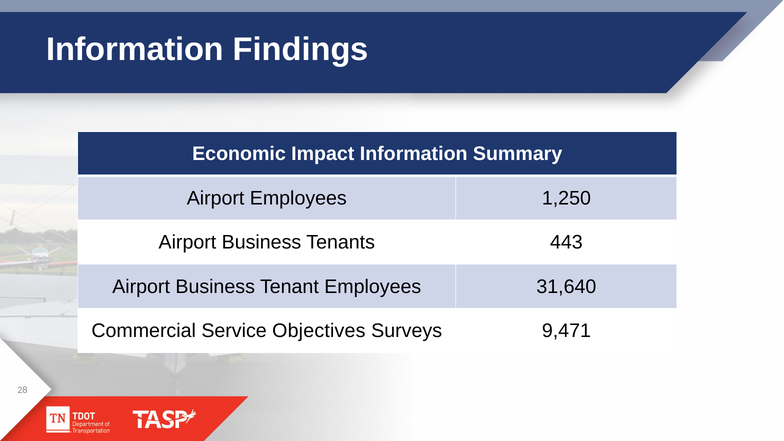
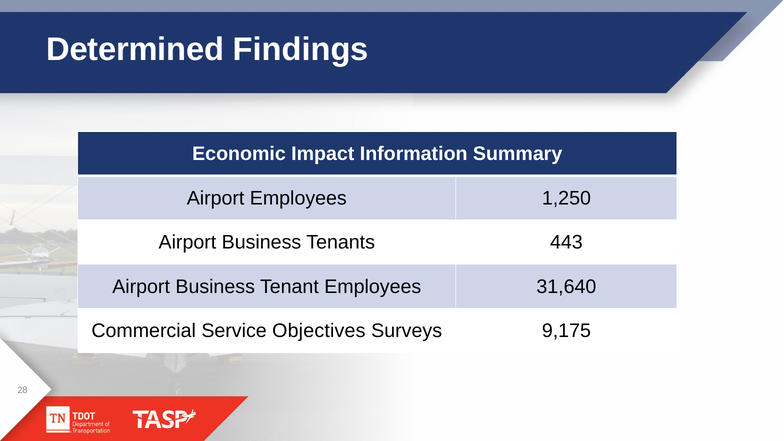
Information at (135, 50): Information -> Determined
9,471: 9,471 -> 9,175
